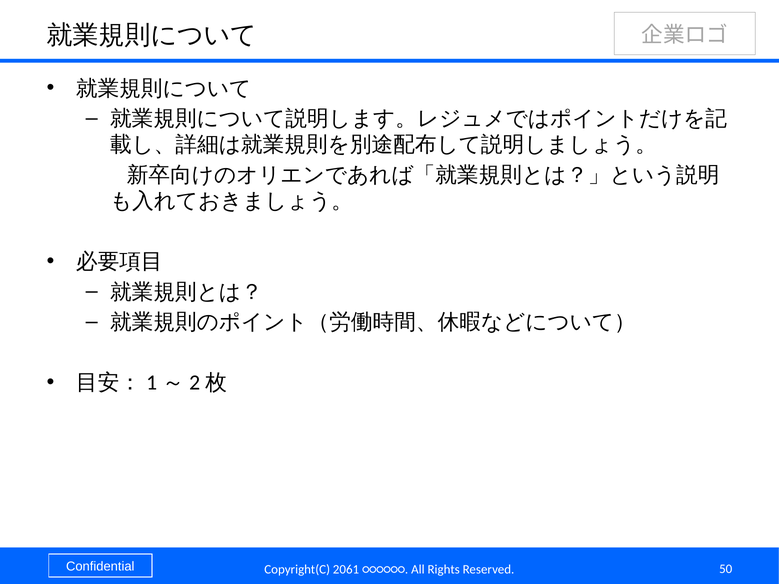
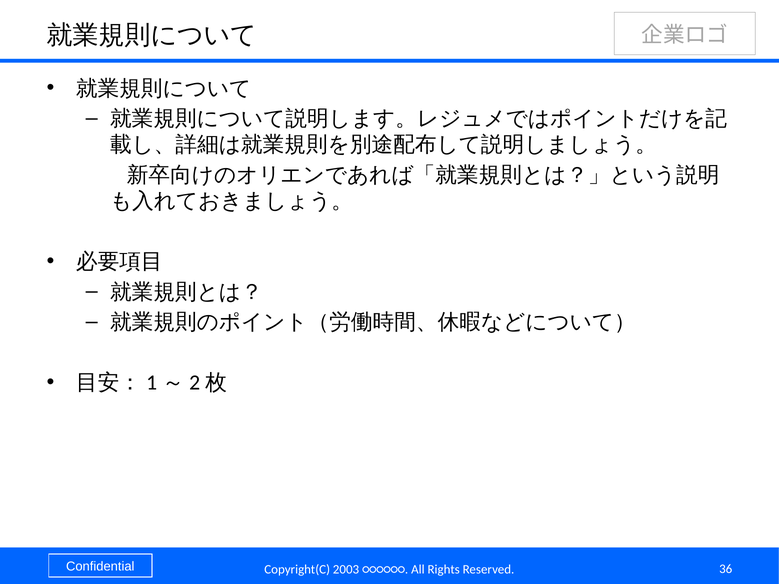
2061: 2061 -> 2003
50: 50 -> 36
